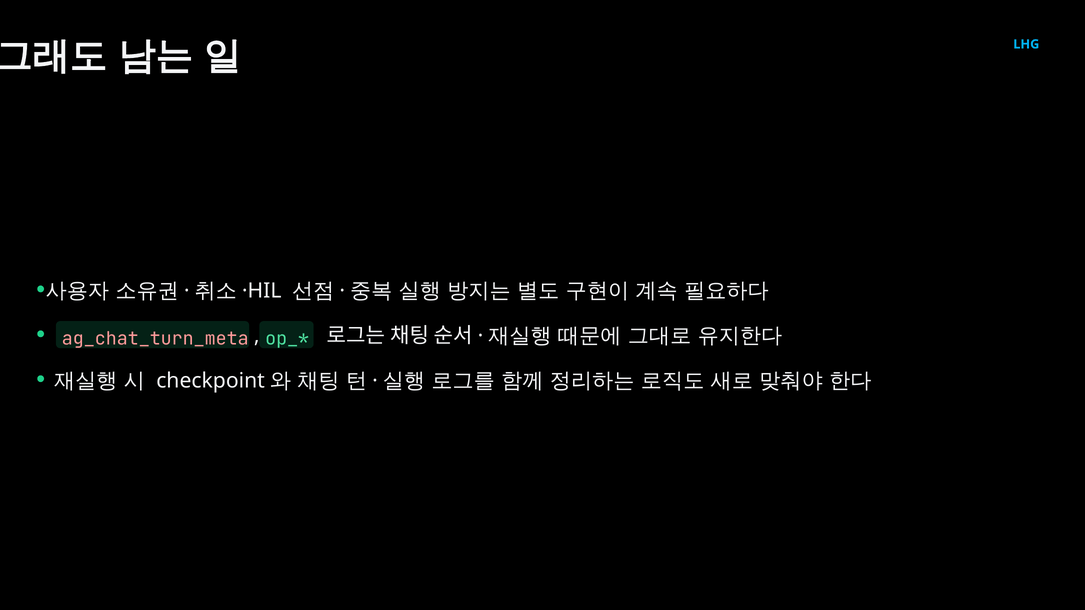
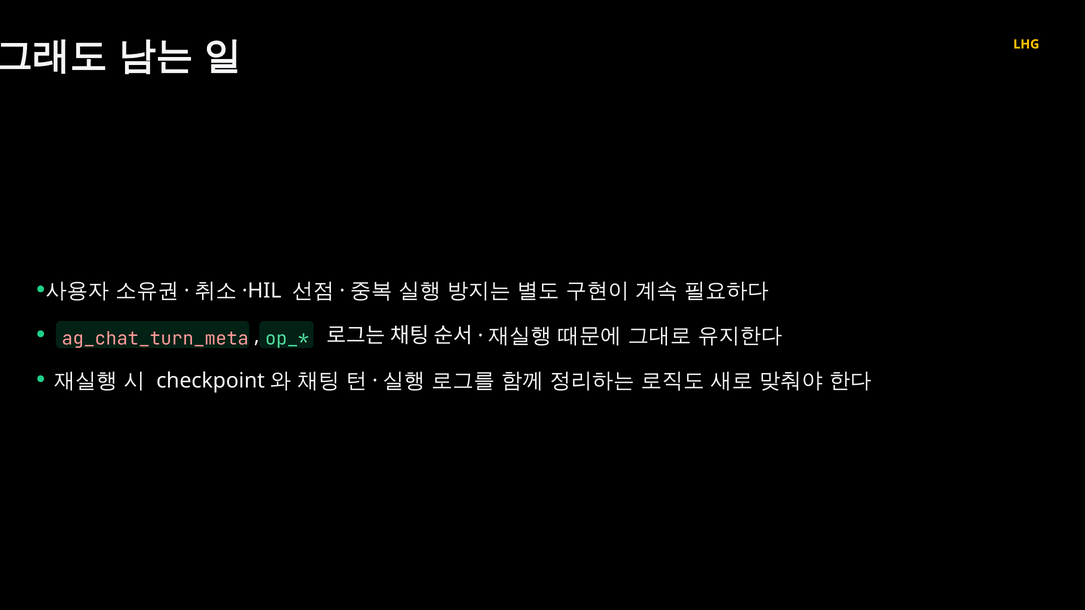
LHG colour: light blue -> yellow
